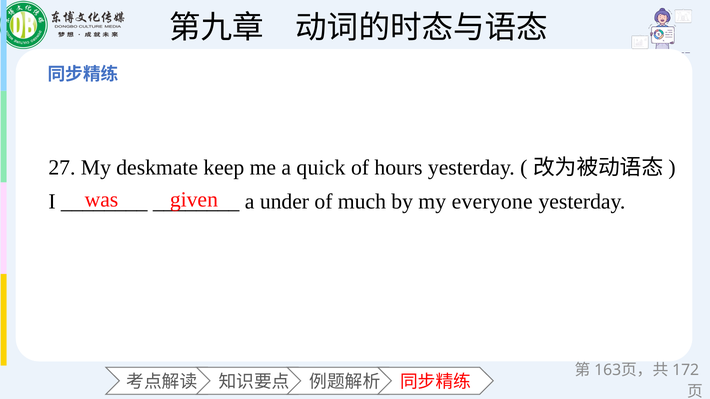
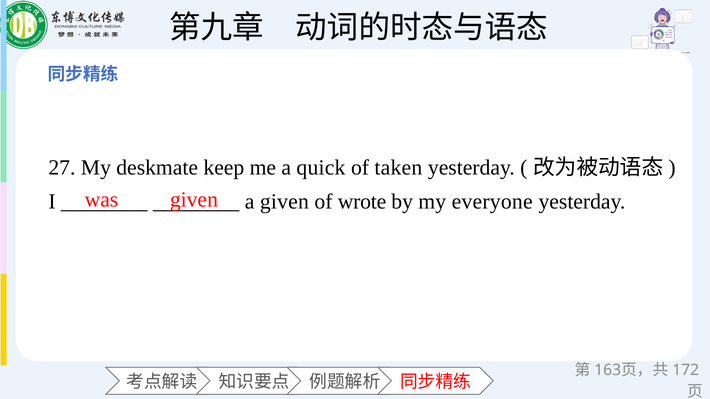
hours: hours -> taken
a under: under -> given
much: much -> wrote
